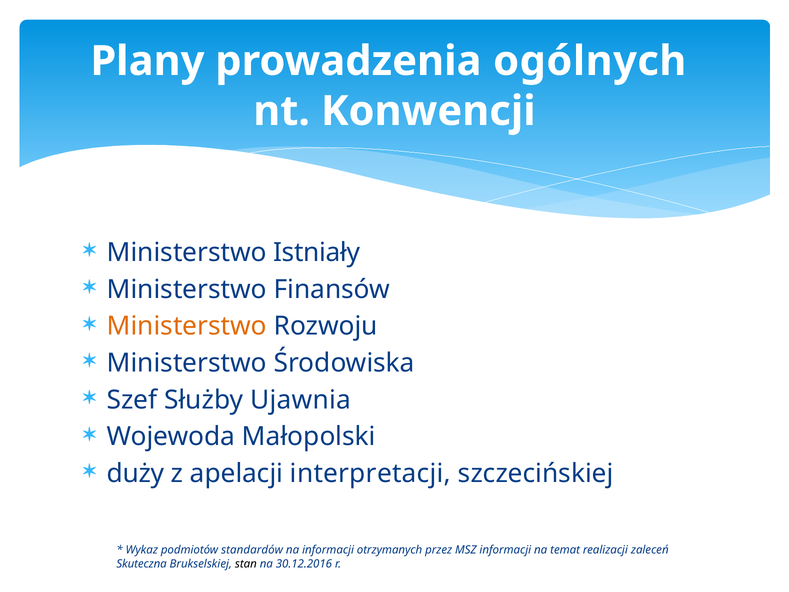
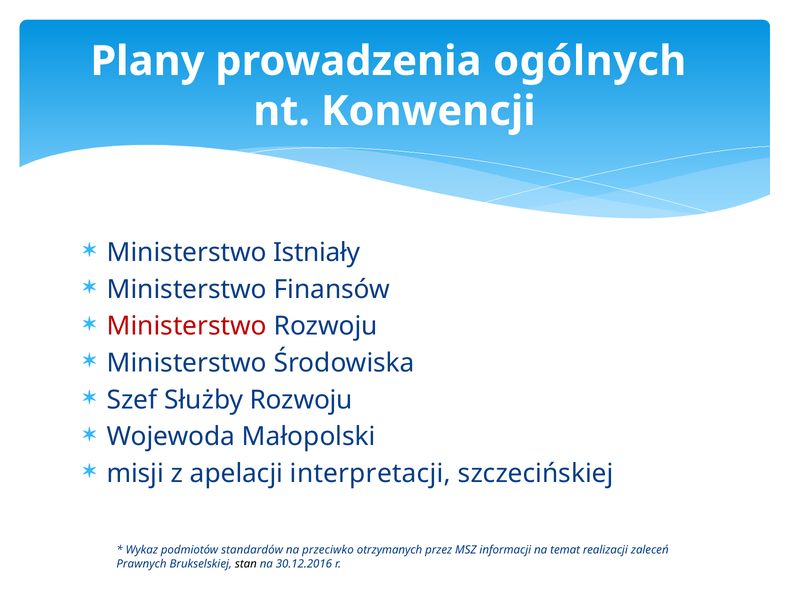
Ministerstwo at (187, 326) colour: orange -> red
Służby Ujawnia: Ujawnia -> Rozwoju
duży: duży -> misji
na informacji: informacji -> przeciwko
Skuteczna: Skuteczna -> Prawnych
